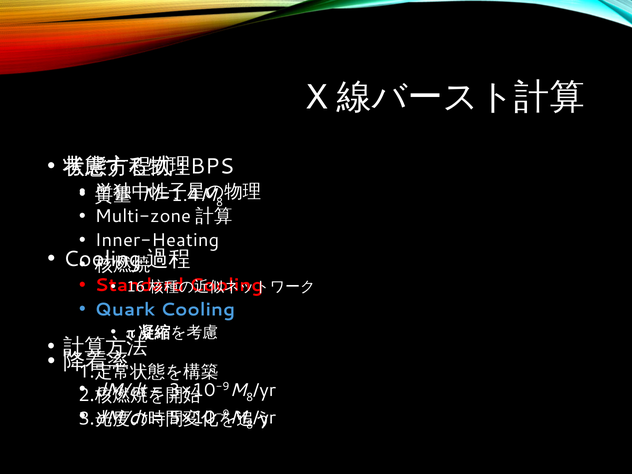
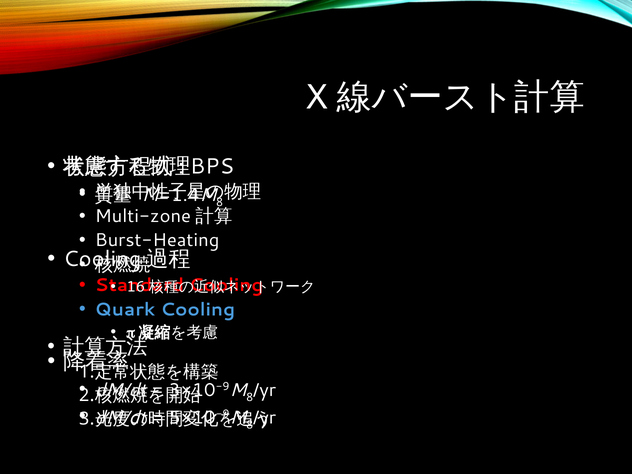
Inner-Heating: Inner-Heating -> Burst-Heating
